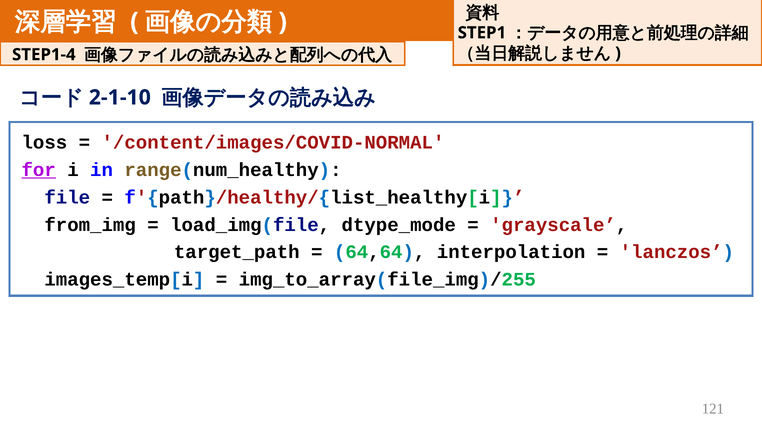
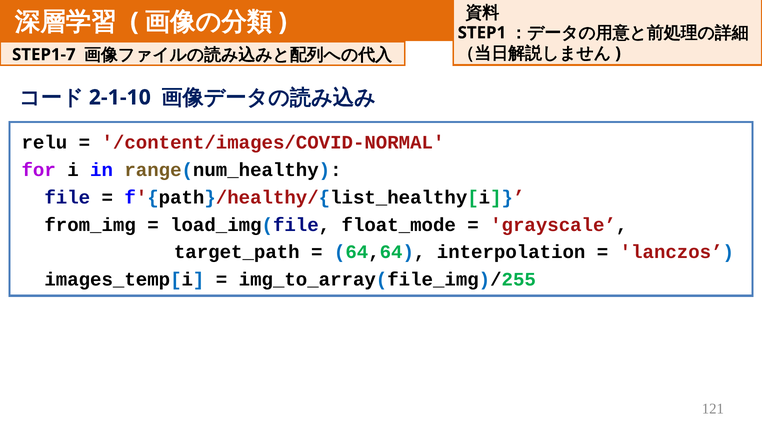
STEP1-4: STEP1-4 -> STEP1-7
loss: loss -> relu
for underline: present -> none
dtype_mode: dtype_mode -> float_mode
